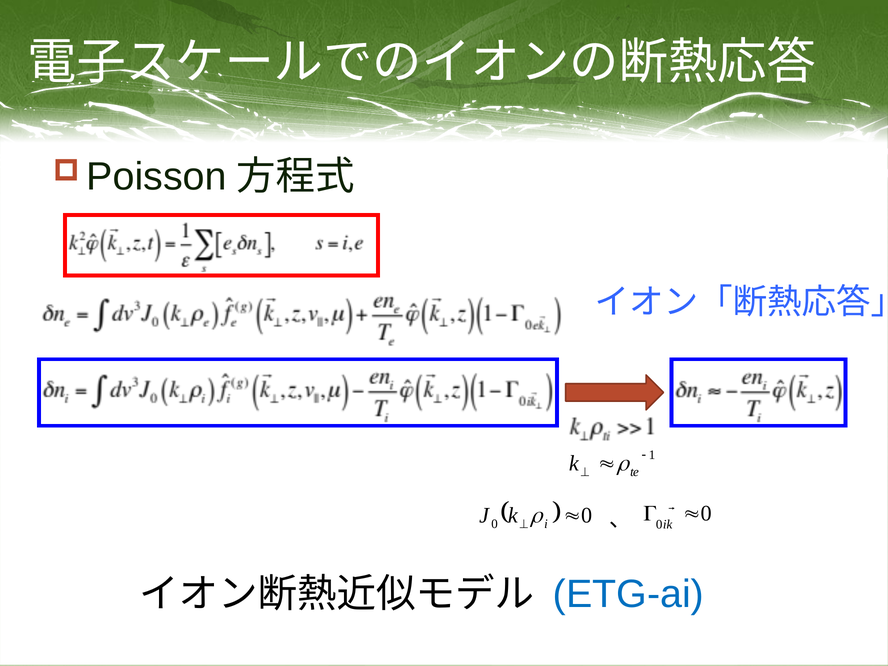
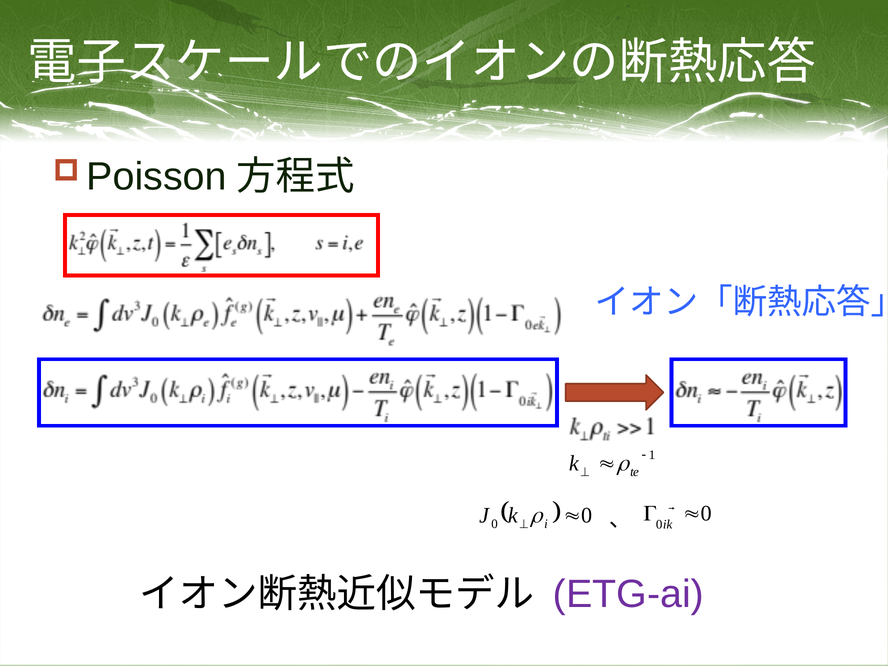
ETG-ai colour: blue -> purple
